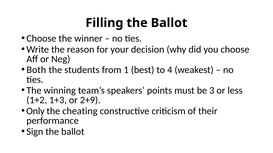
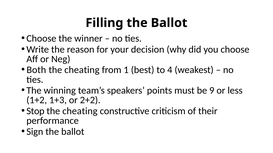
students at (82, 70): students -> cheating
3: 3 -> 9
2+9: 2+9 -> 2+2
Only: Only -> Stop
